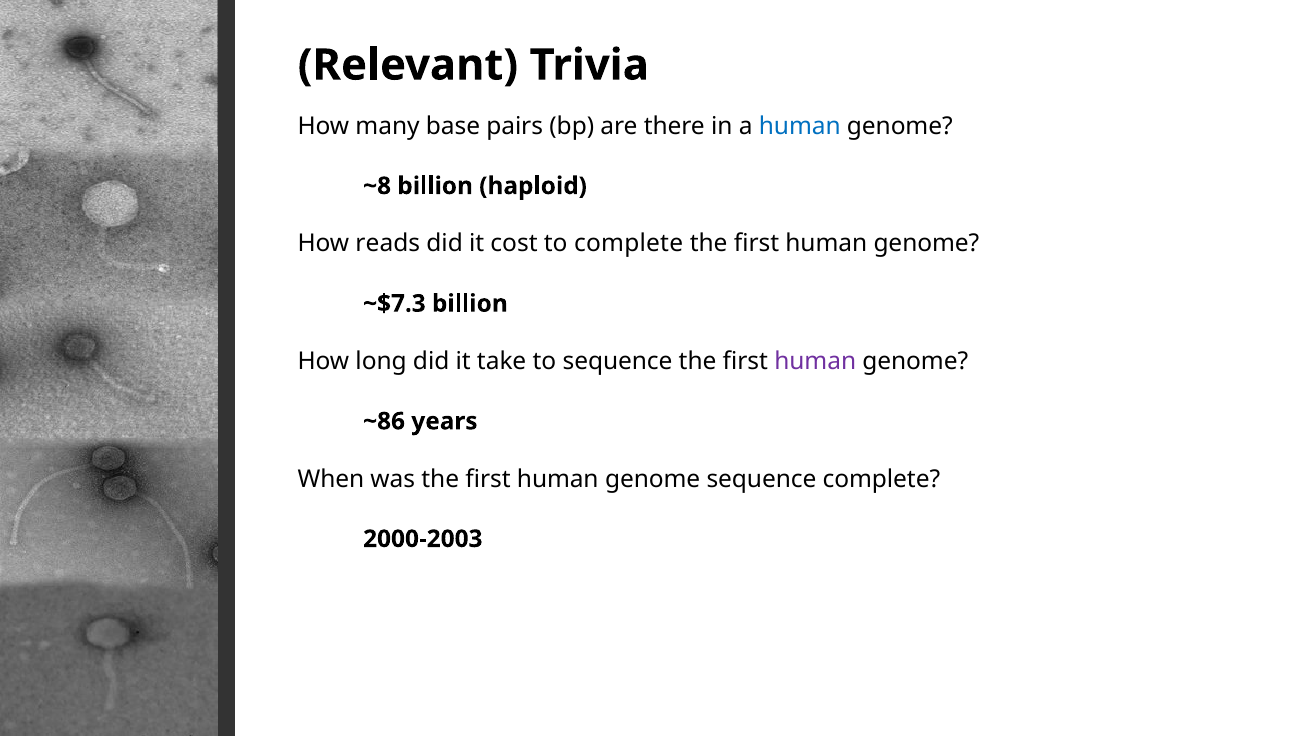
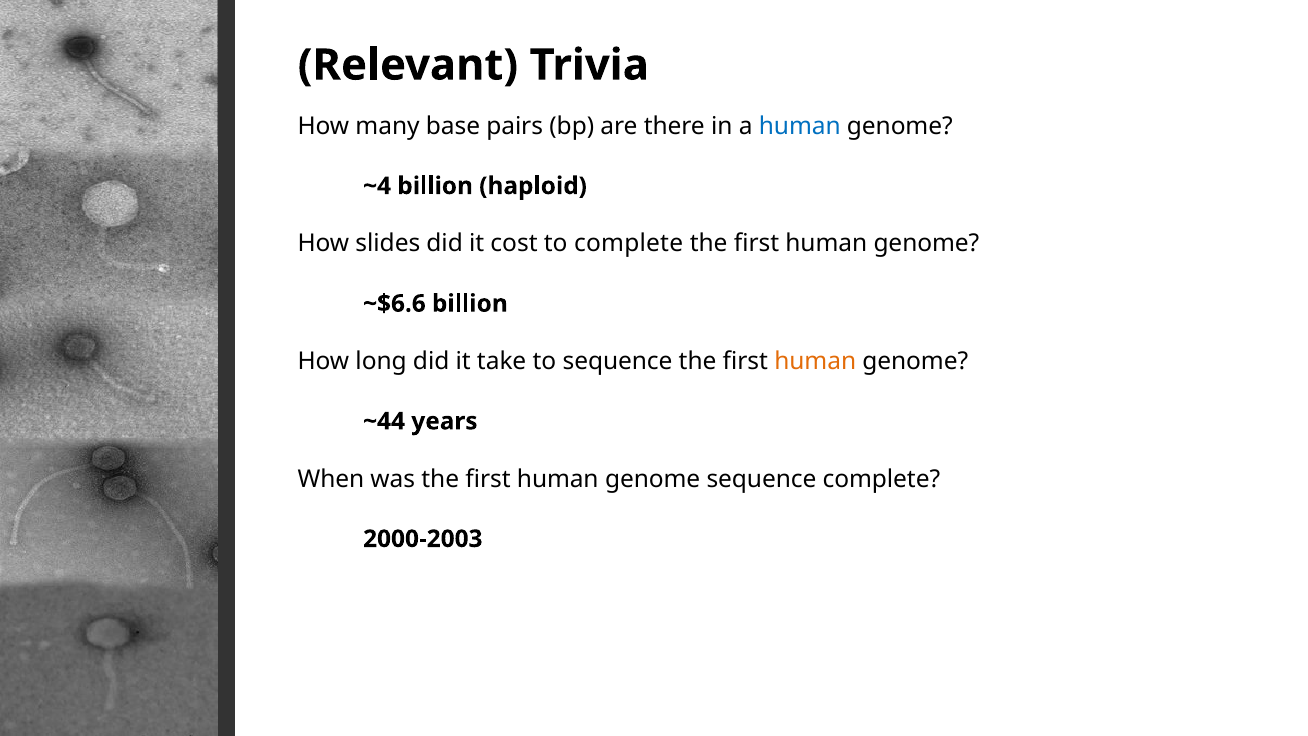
~8: ~8 -> ~4
reads: reads -> slides
~$7.3: ~$7.3 -> ~$6.6
human at (815, 361) colour: purple -> orange
~86: ~86 -> ~44
